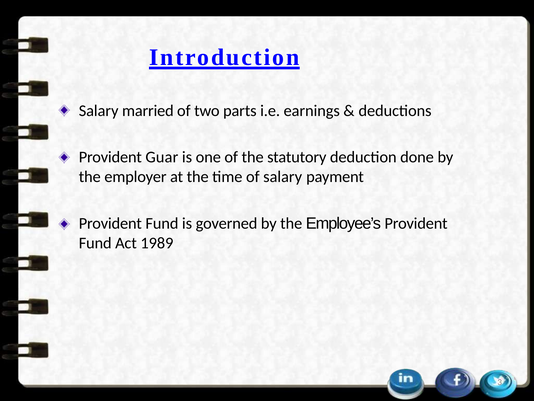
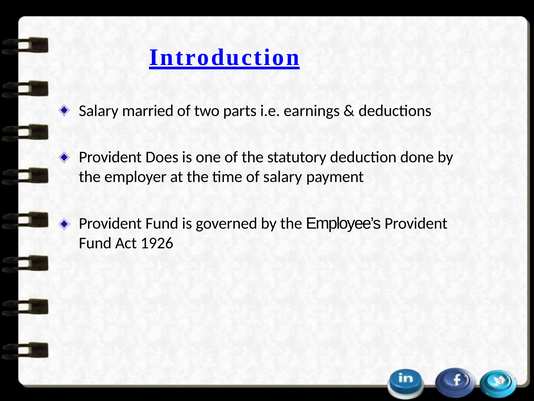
Guar: Guar -> Does
1989: 1989 -> 1926
